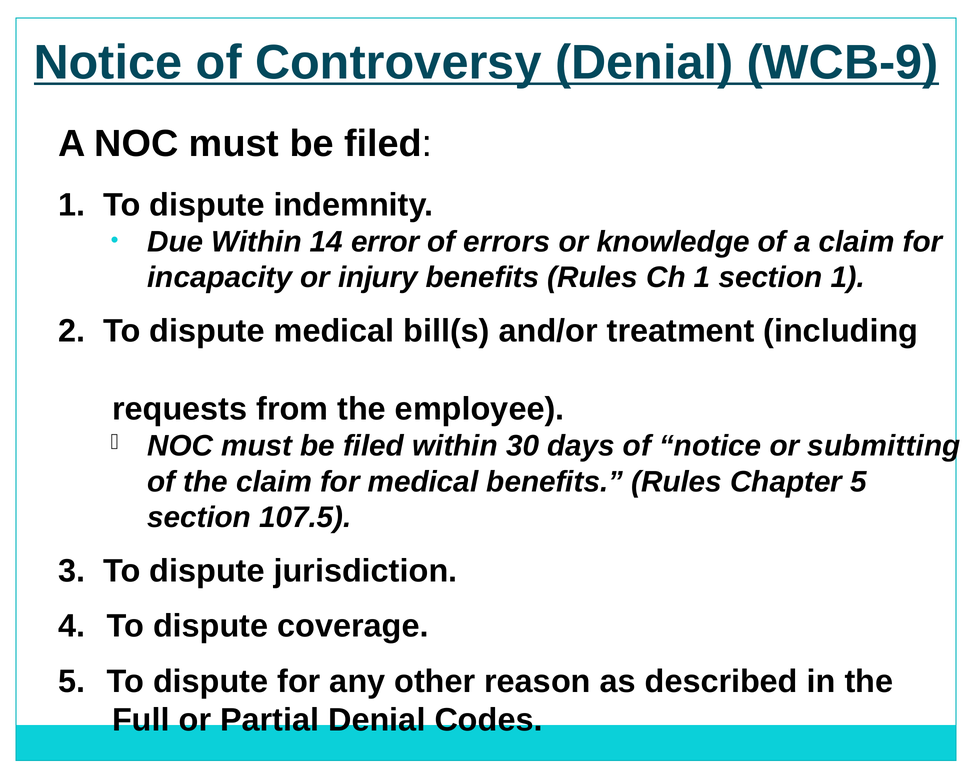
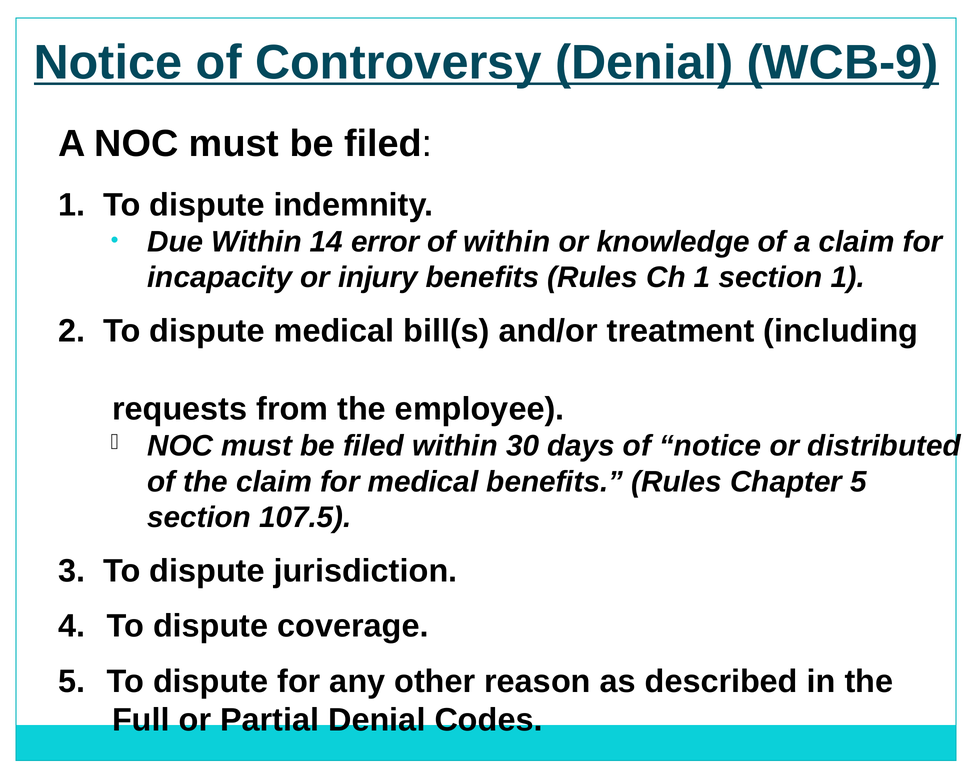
of errors: errors -> within
submitting: submitting -> distributed
